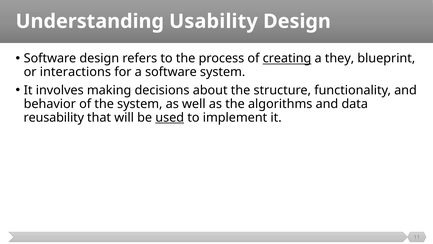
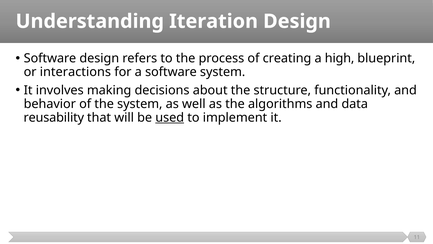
Usability: Usability -> Iteration
creating underline: present -> none
they: they -> high
